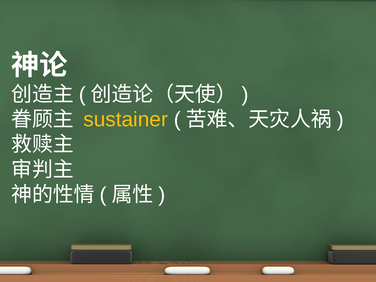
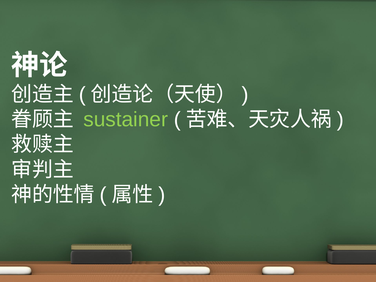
sustainer colour: yellow -> light green
